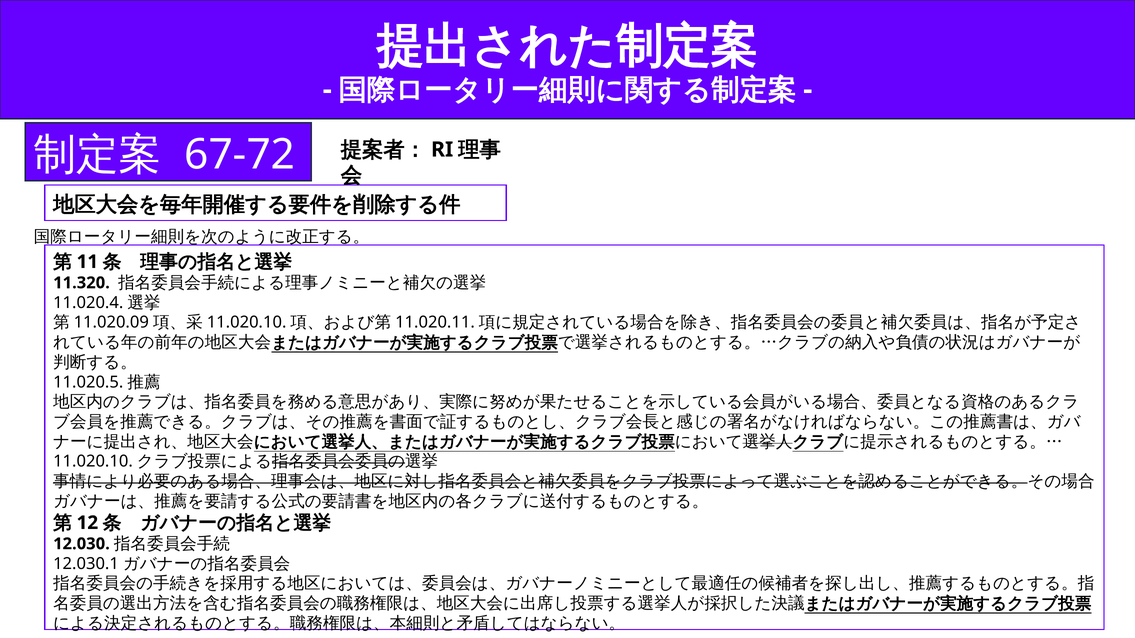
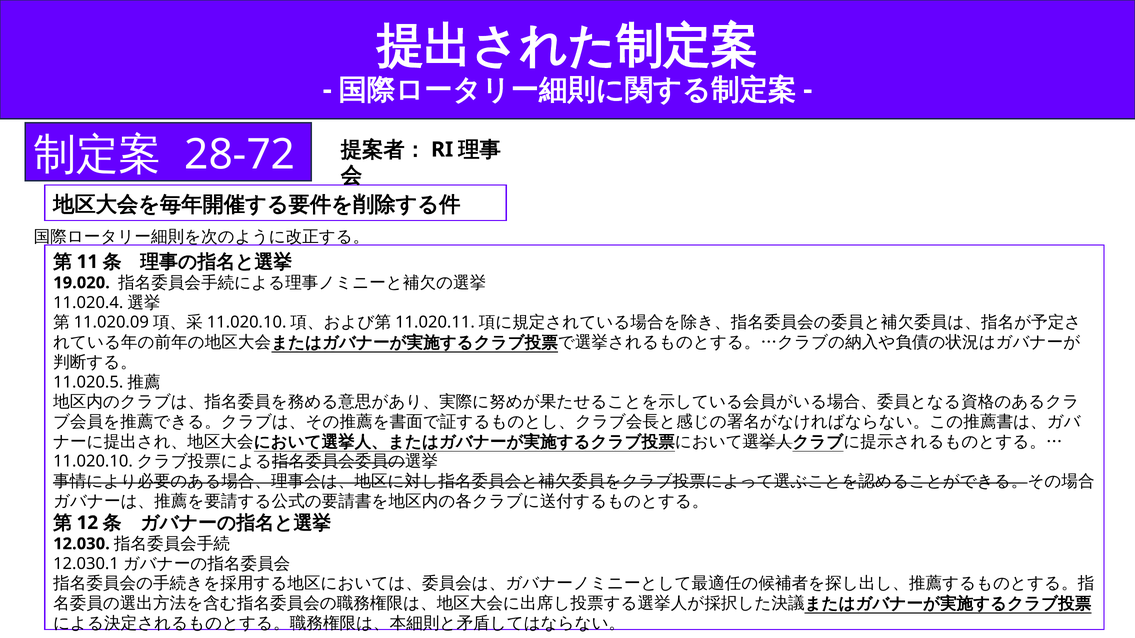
67-72: 67-72 -> 28-72
11.320: 11.320 -> 19.020
